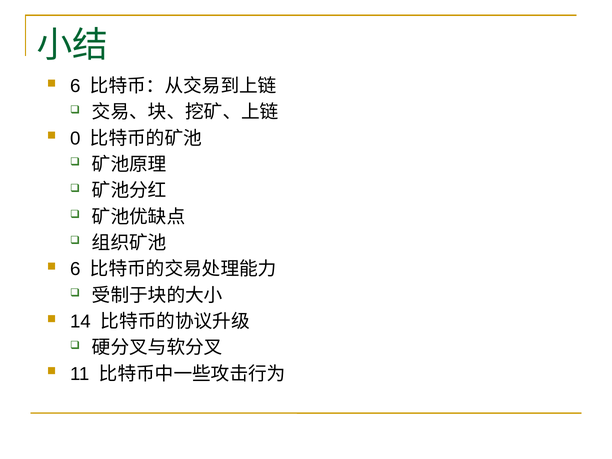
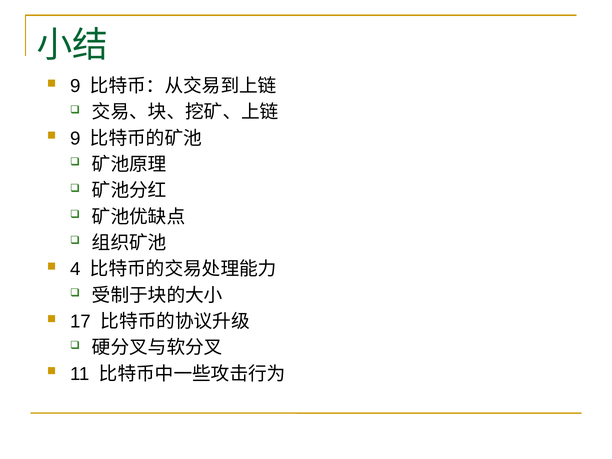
6 at (75, 86): 6 -> 9
0 at (75, 138): 0 -> 9
6 at (75, 269): 6 -> 4
14: 14 -> 17
